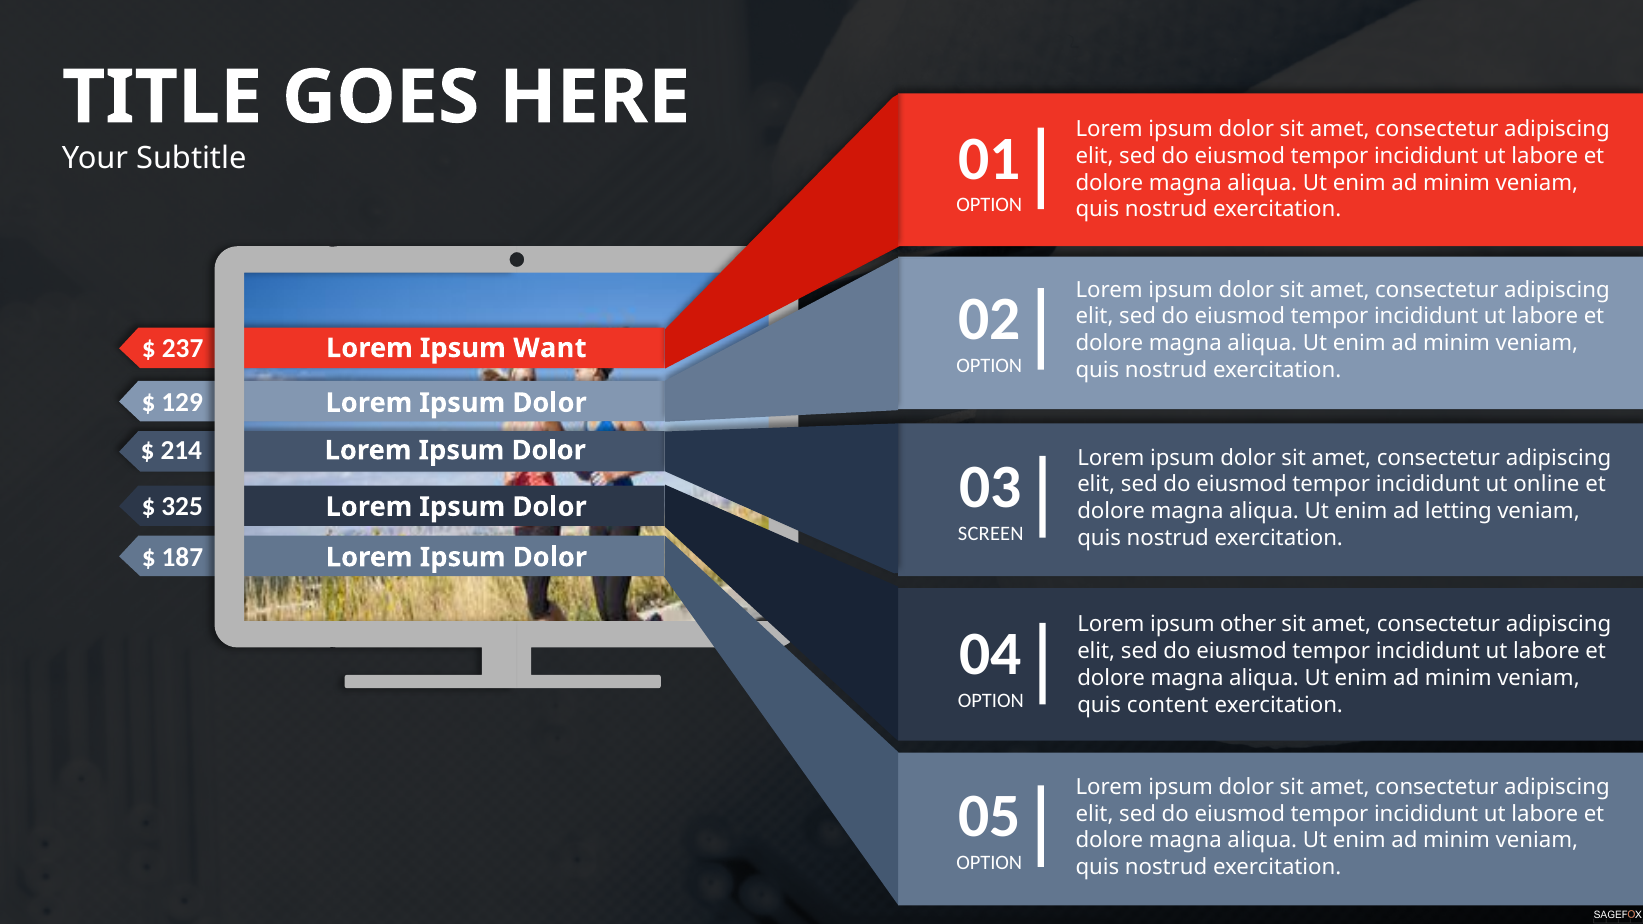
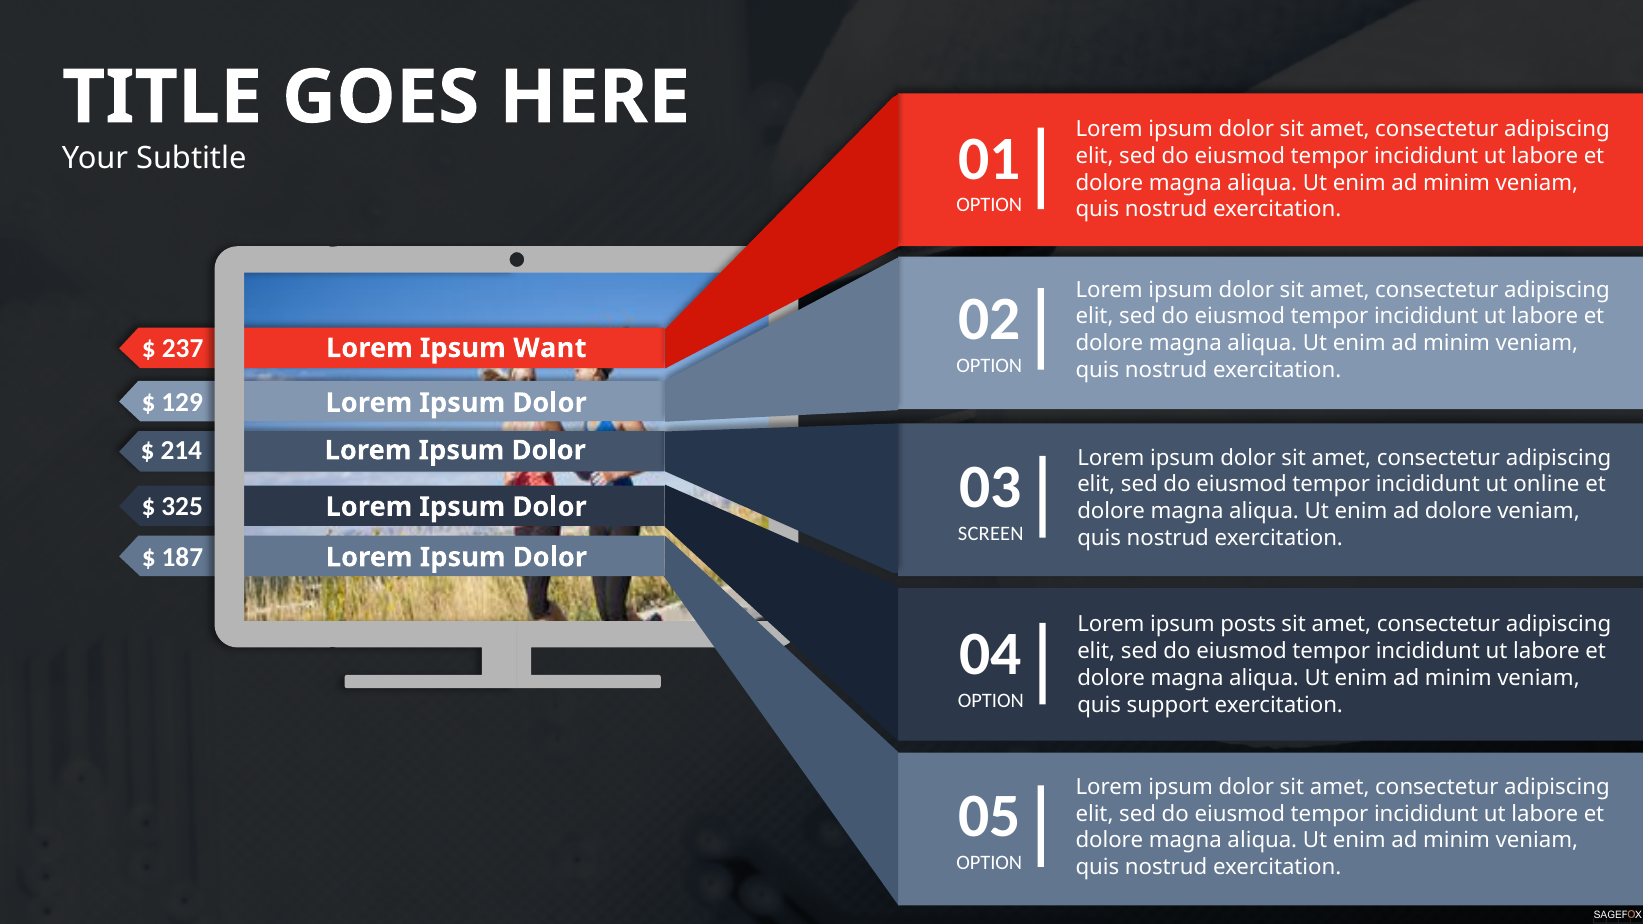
ad letting: letting -> dolore
other: other -> posts
content: content -> support
